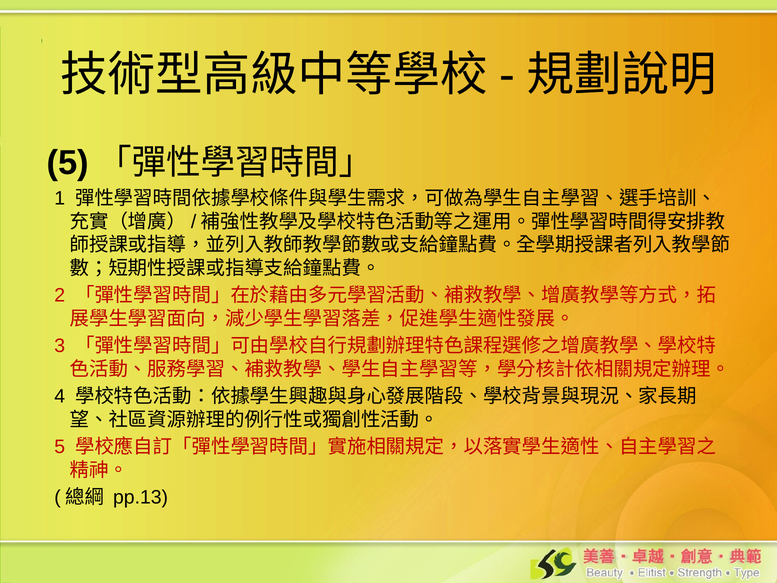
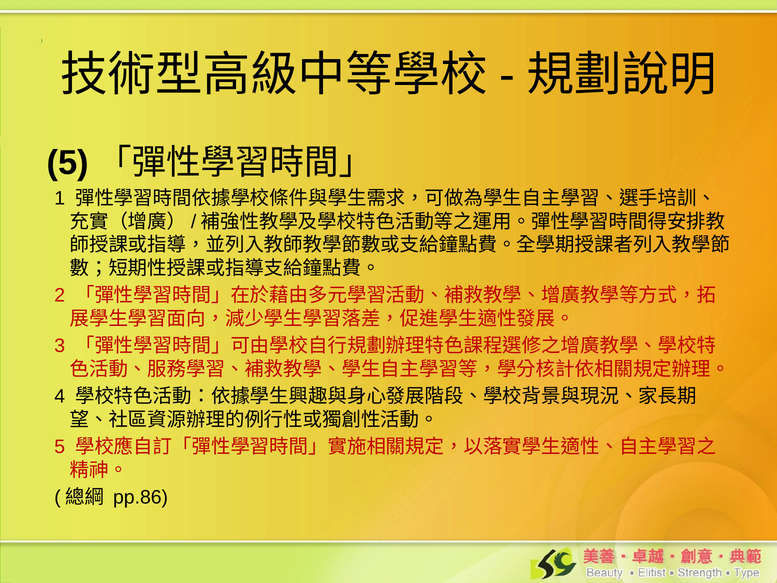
pp.13: pp.13 -> pp.86
